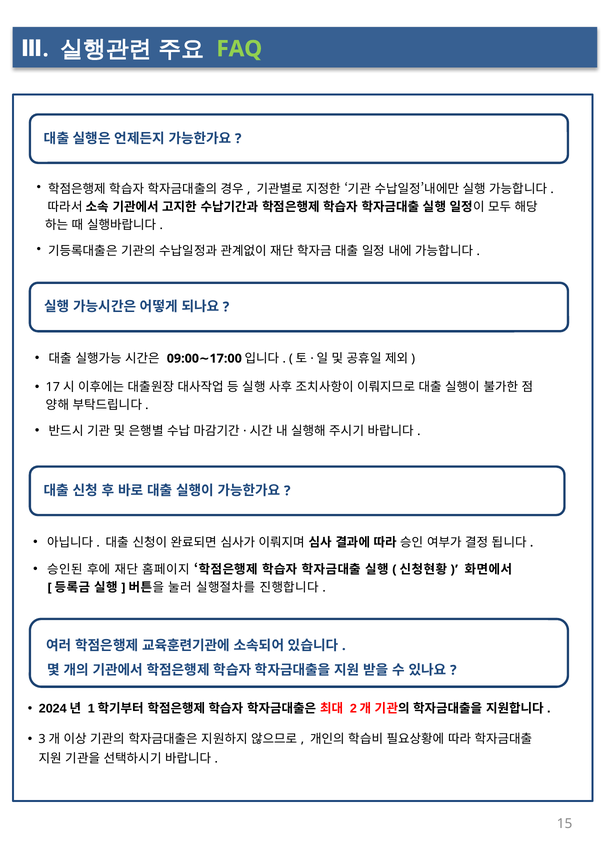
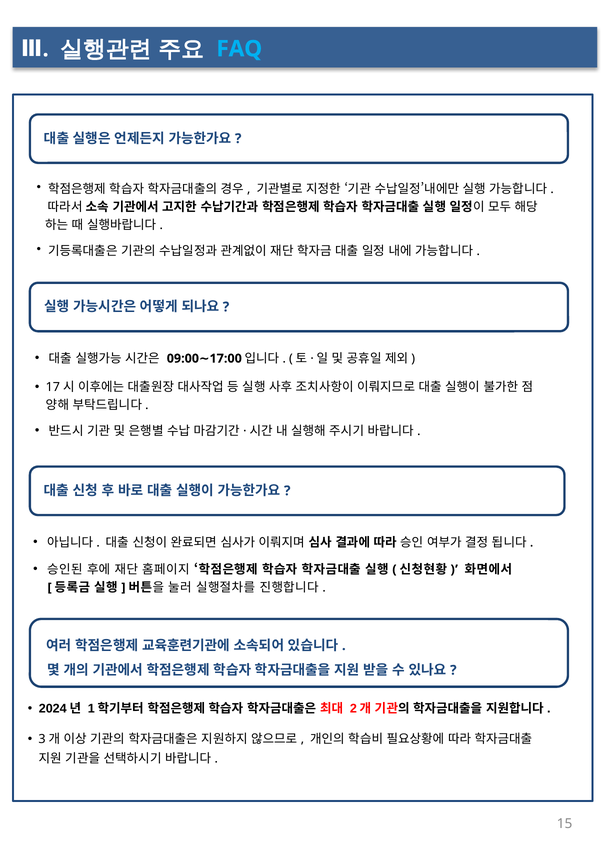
FAQ colour: light green -> light blue
